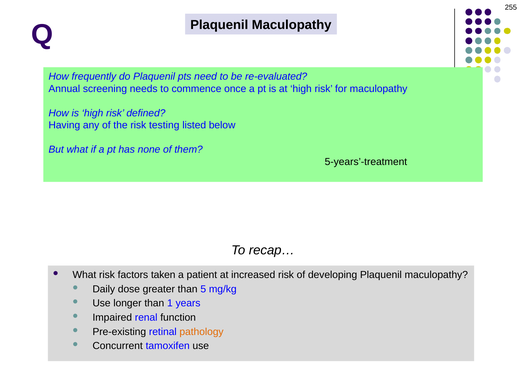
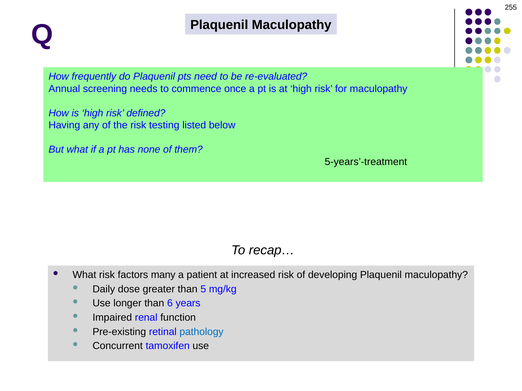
taken: taken -> many
1: 1 -> 6
pathology colour: orange -> blue
